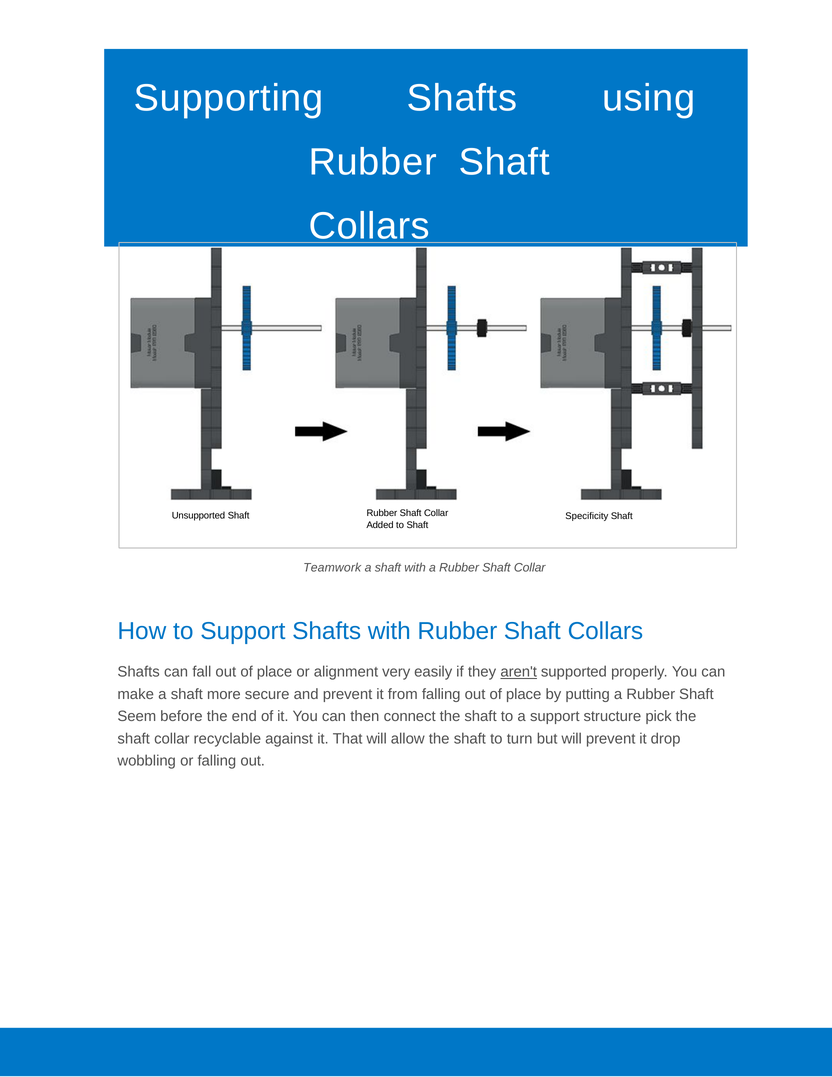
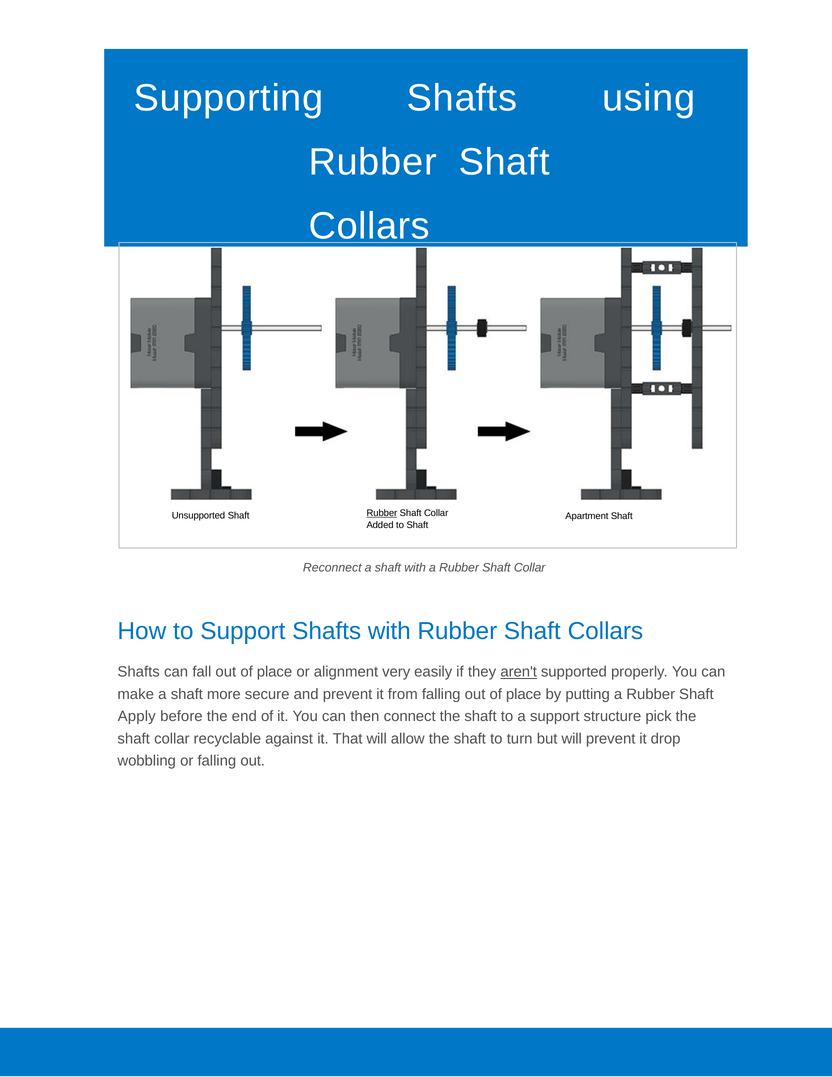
Rubber at (382, 513) underline: none -> present
Specificity: Specificity -> Apartment
Teamwork: Teamwork -> Reconnect
Seem: Seem -> Apply
